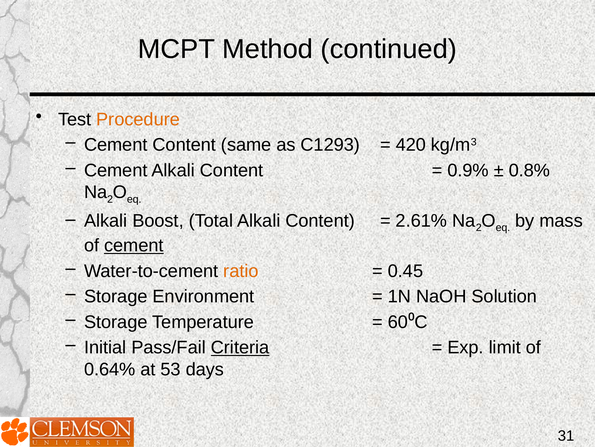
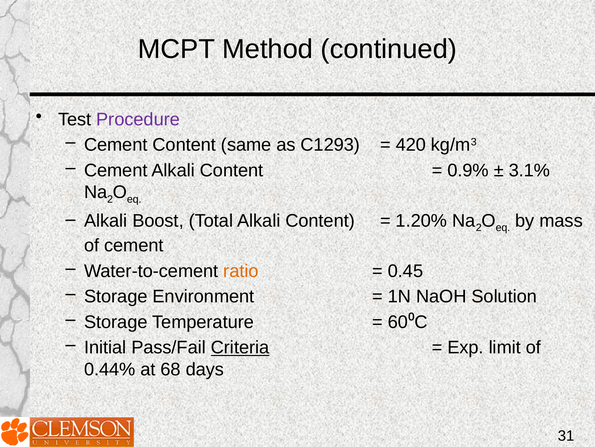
Procedure colour: orange -> purple
0.8%: 0.8% -> 3.1%
2.61%: 2.61% -> 1.20%
cement at (134, 245) underline: present -> none
0.64%: 0.64% -> 0.44%
53: 53 -> 68
